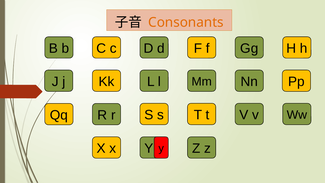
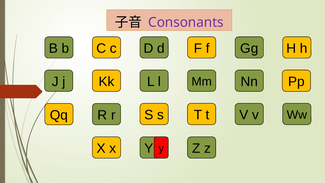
Consonants colour: orange -> purple
